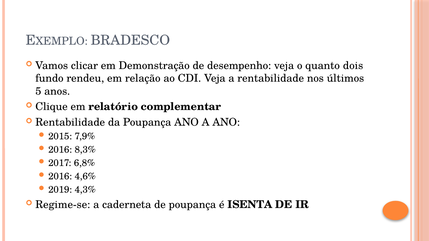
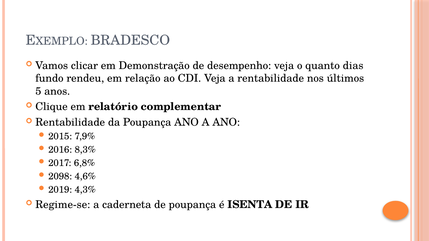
dois: dois -> dias
2016 at (60, 176): 2016 -> 2098
